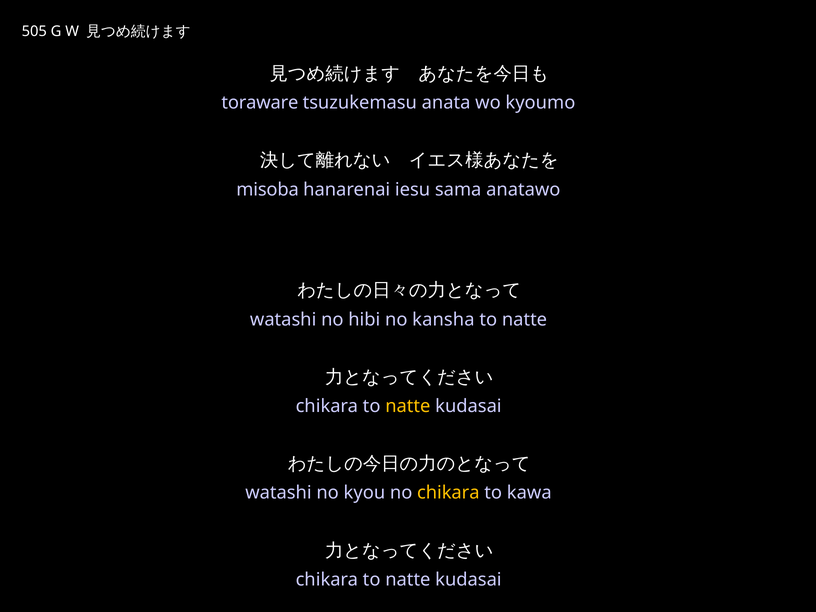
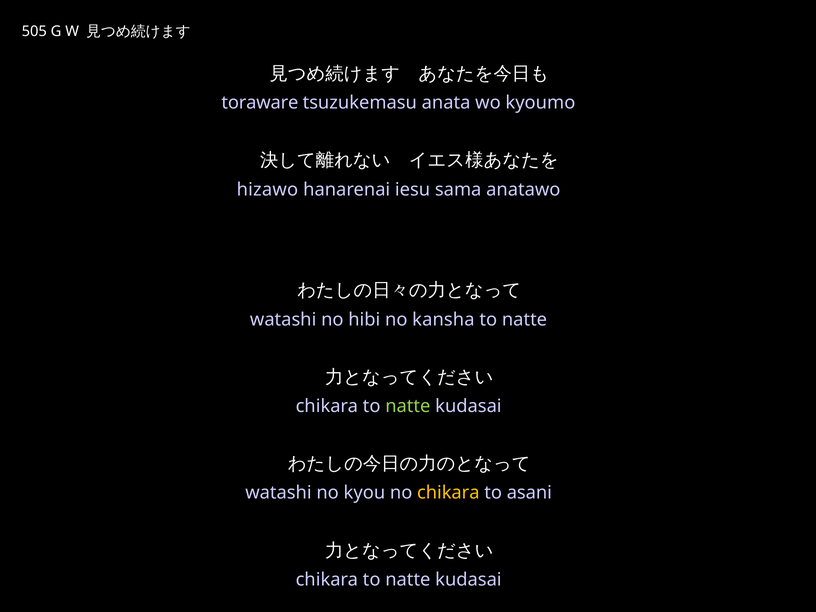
misoba: misoba -> hizawo
natte at (408, 406) colour: yellow -> light green
kawa: kawa -> asani
